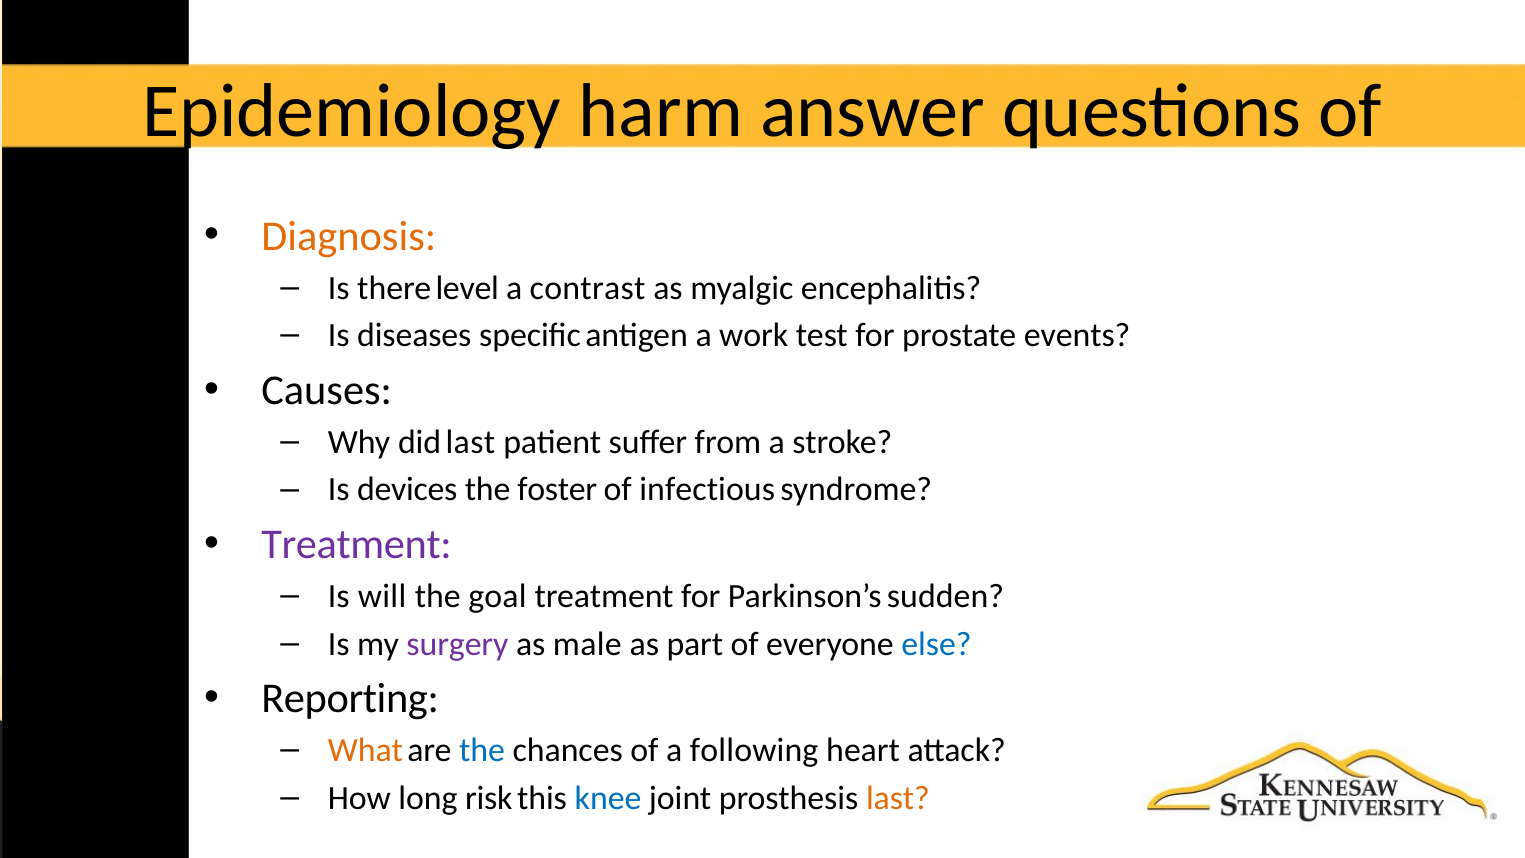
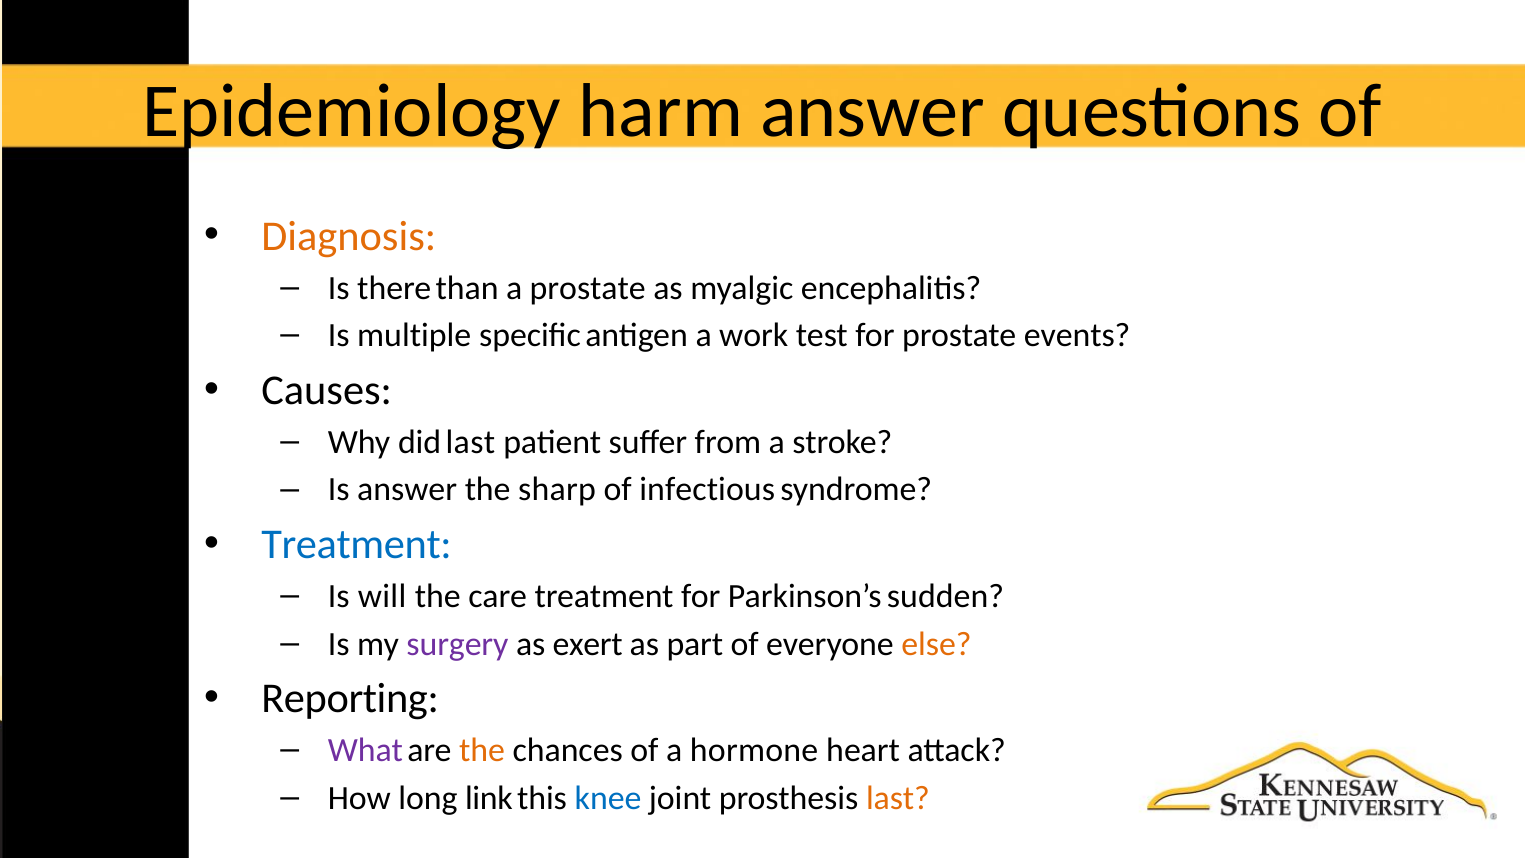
level: level -> than
a contrast: contrast -> prostate
diseases: diseases -> multiple
Is devices: devices -> answer
foster: foster -> sharp
Treatment at (356, 545) colour: purple -> blue
goal: goal -> care
male: male -> exert
else colour: blue -> orange
What colour: orange -> purple
the at (482, 751) colour: blue -> orange
following: following -> hormone
risk: risk -> link
